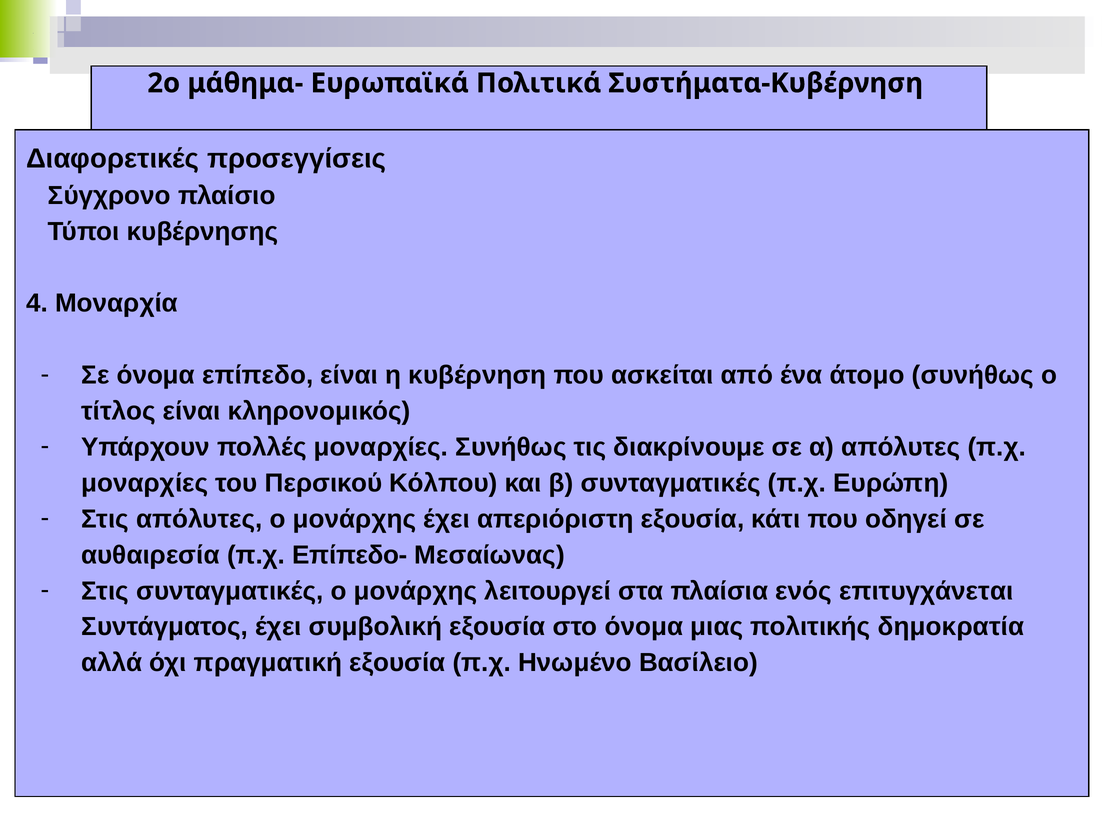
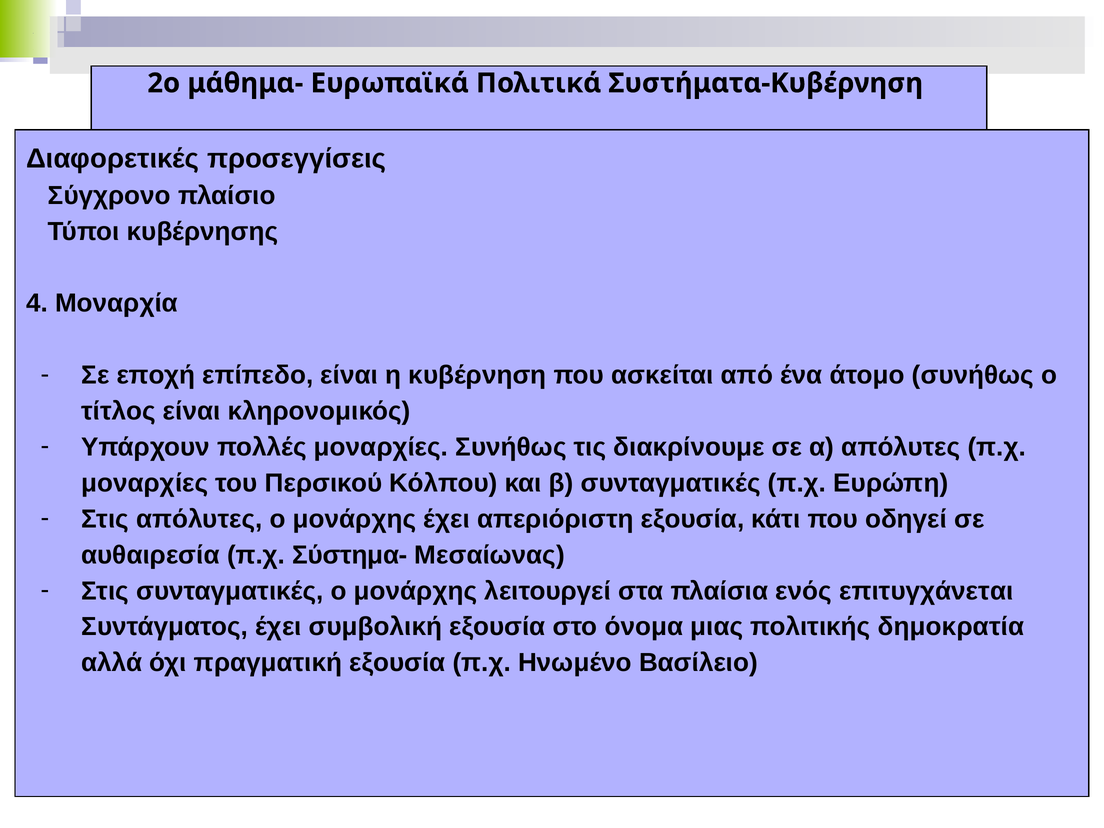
Σε όνομα: όνομα -> εποχή
Επίπεδο-: Επίπεδο- -> Σύστημα-
